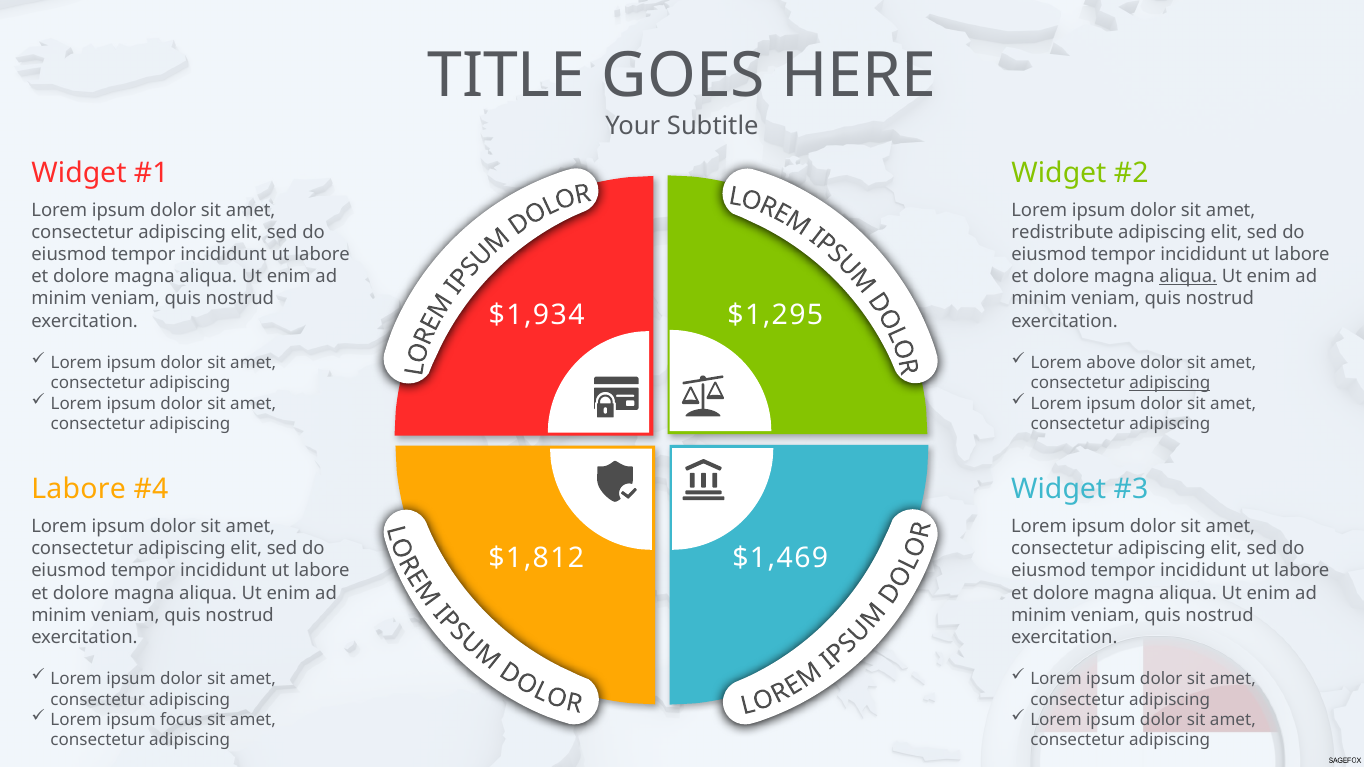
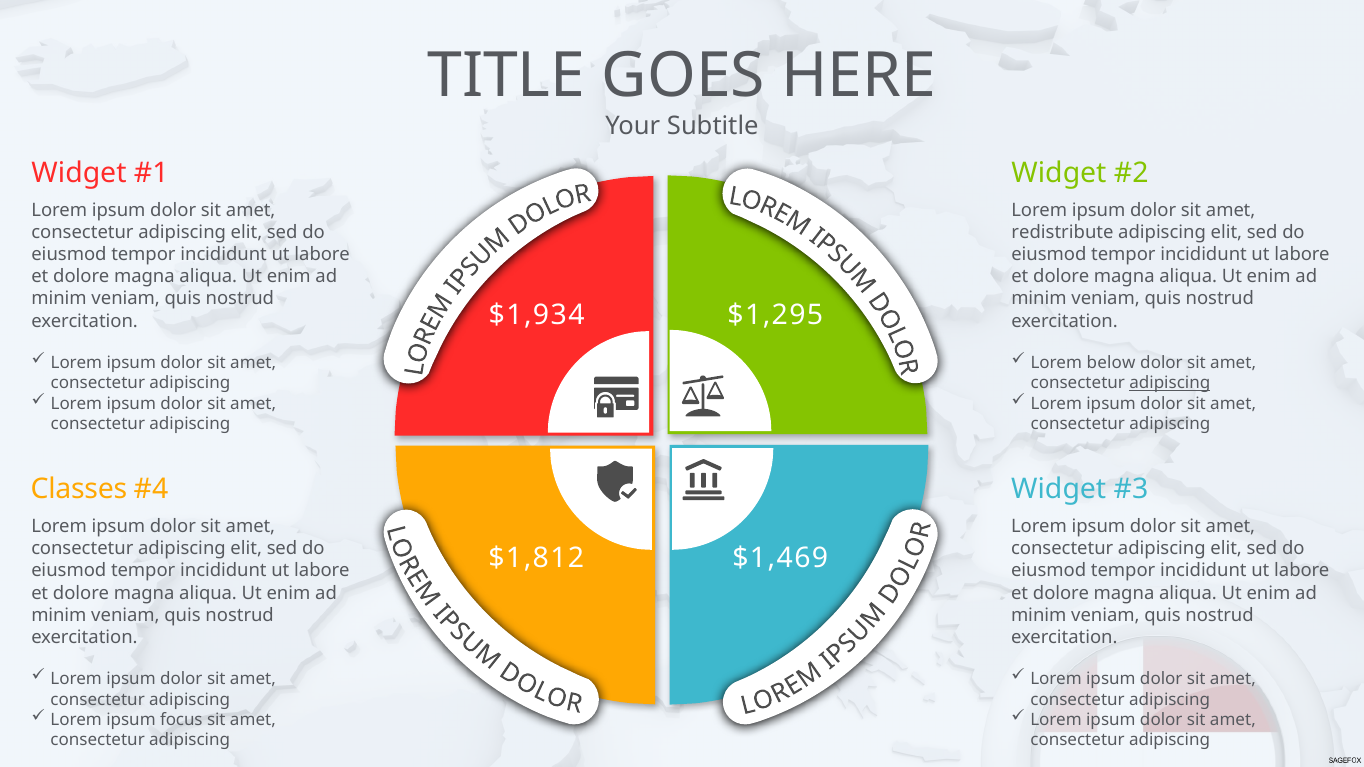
aliqua at (1188, 277) underline: present -> none
above: above -> below
Labore at (79, 489): Labore -> Classes
